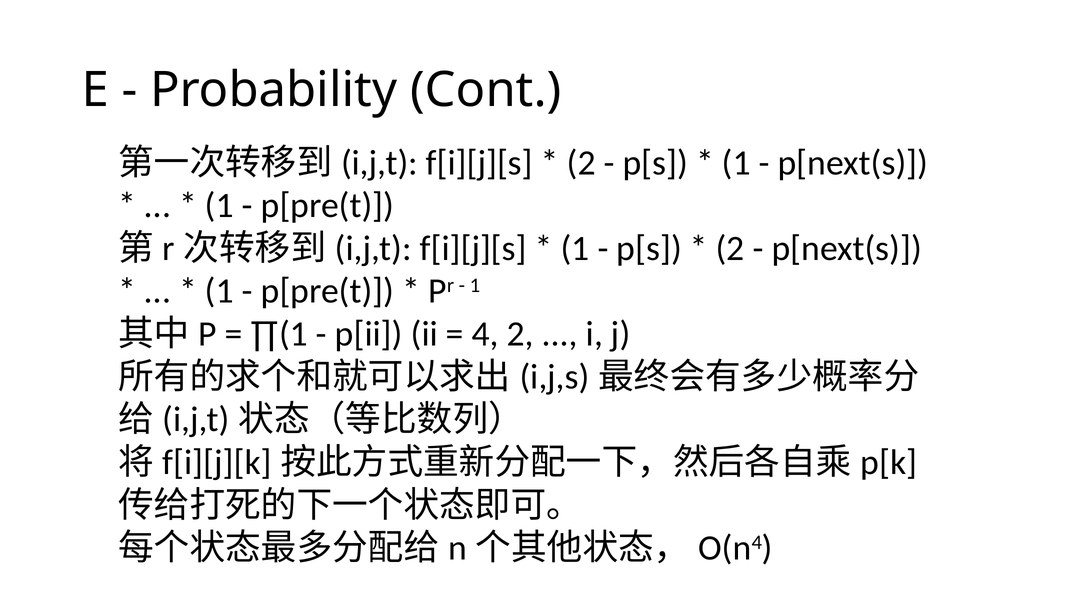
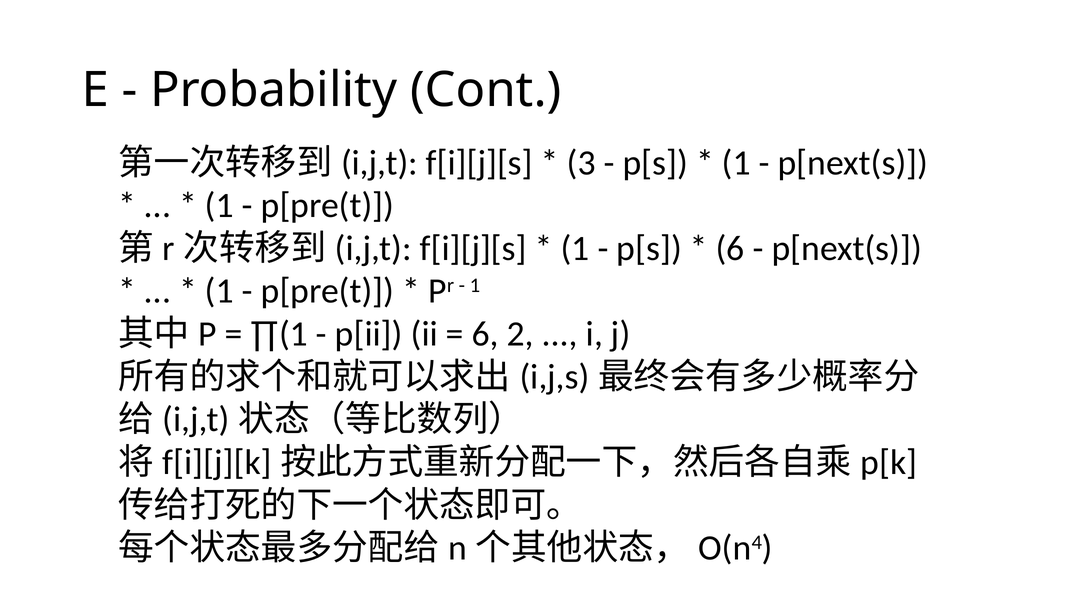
2 at (581, 163): 2 -> 3
2 at (730, 248): 2 -> 6
4 at (485, 334): 4 -> 6
